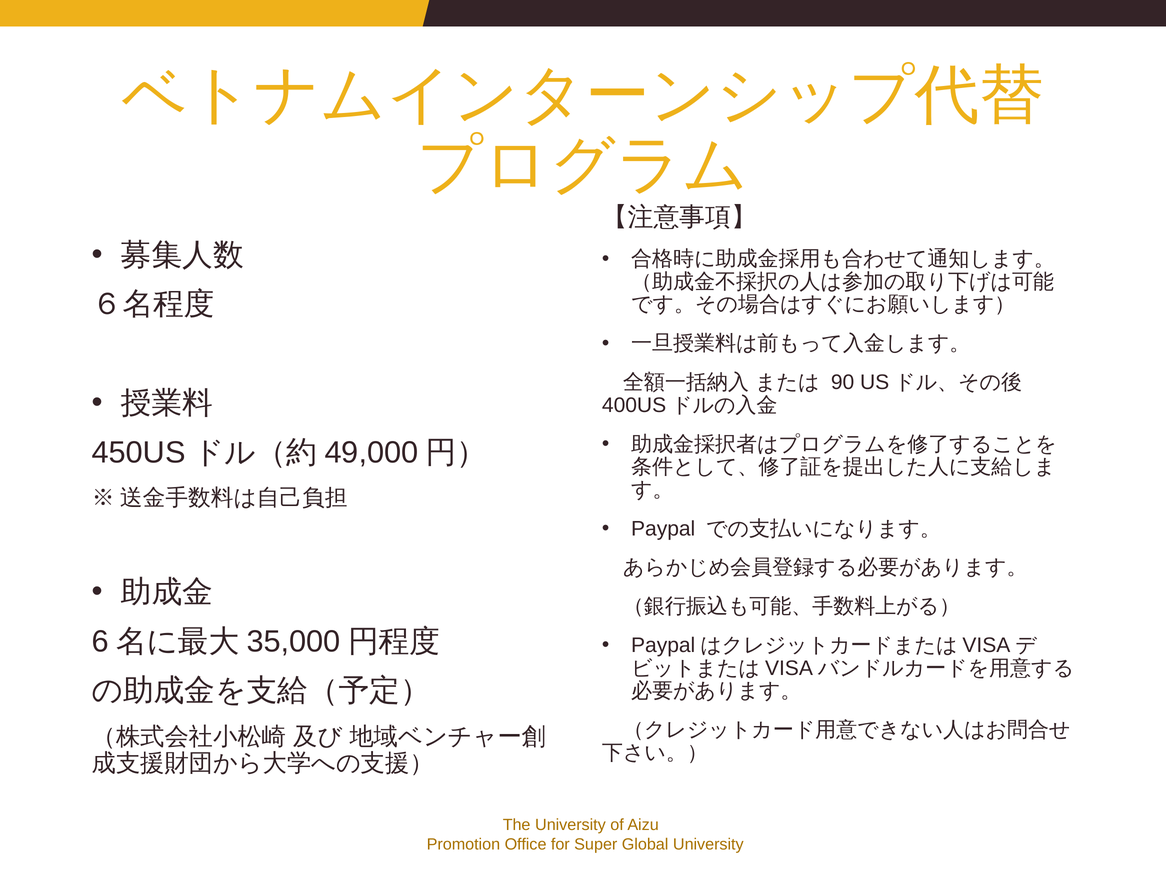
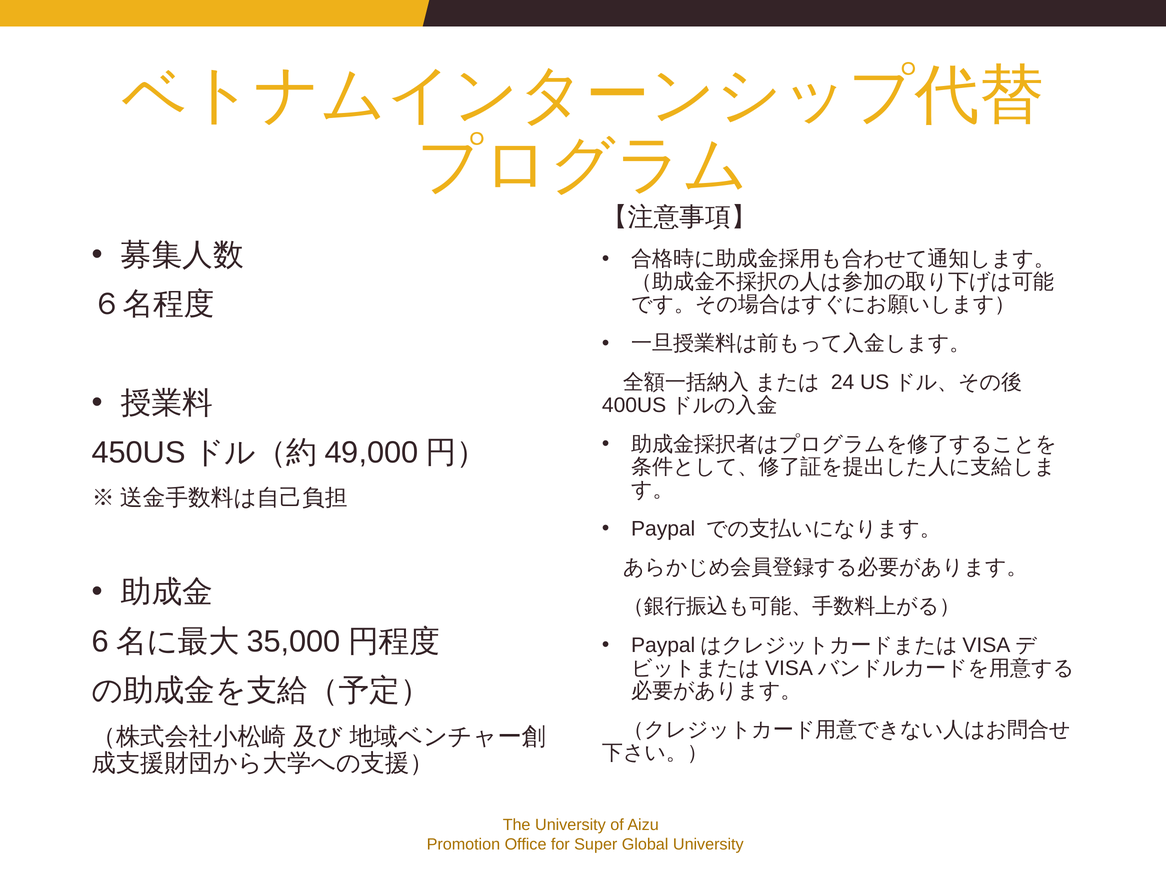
90: 90 -> 24
